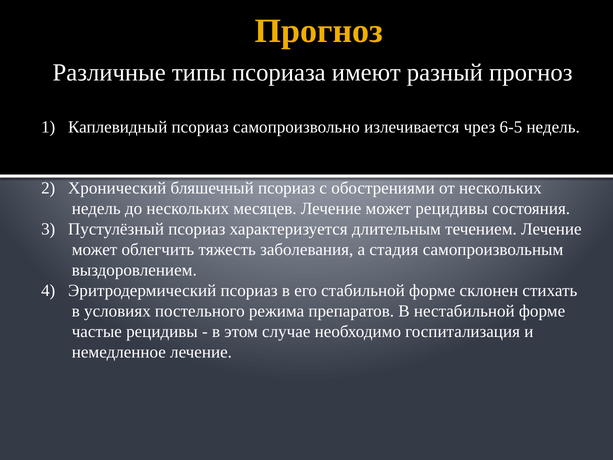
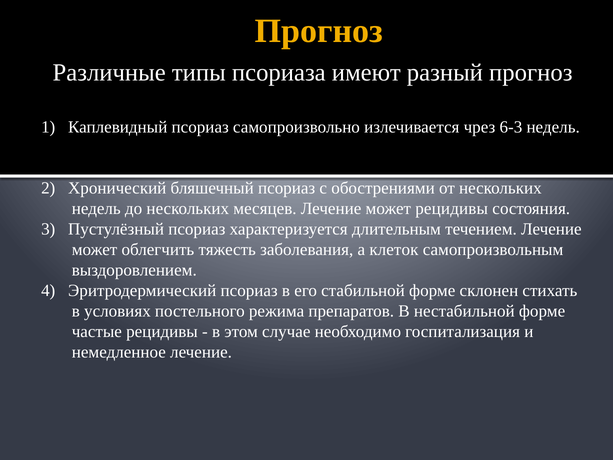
6-5: 6-5 -> 6-3
стадия: стадия -> клеток
